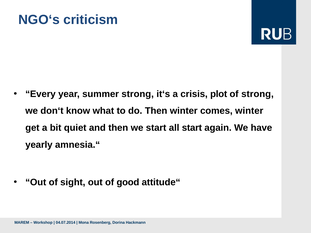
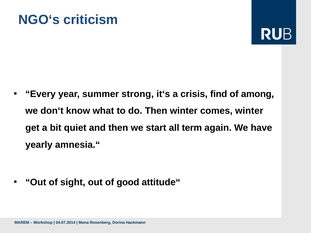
plot: plot -> find
of strong: strong -> among
all start: start -> term
